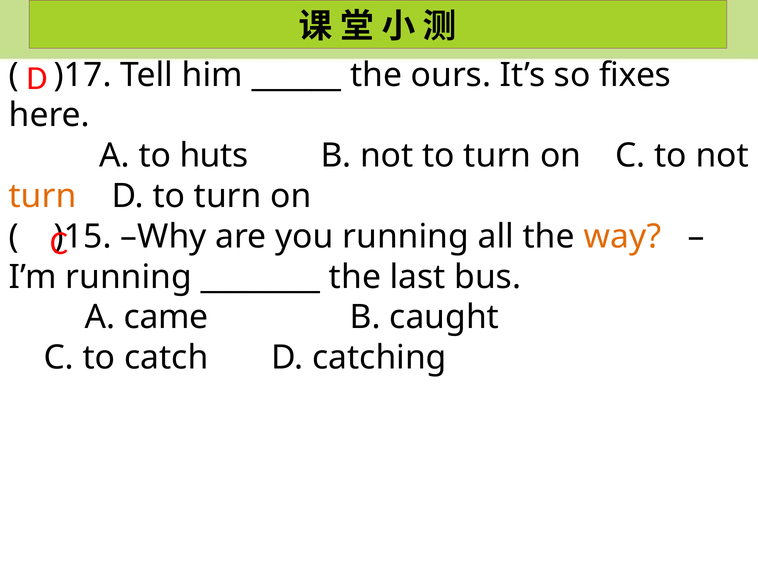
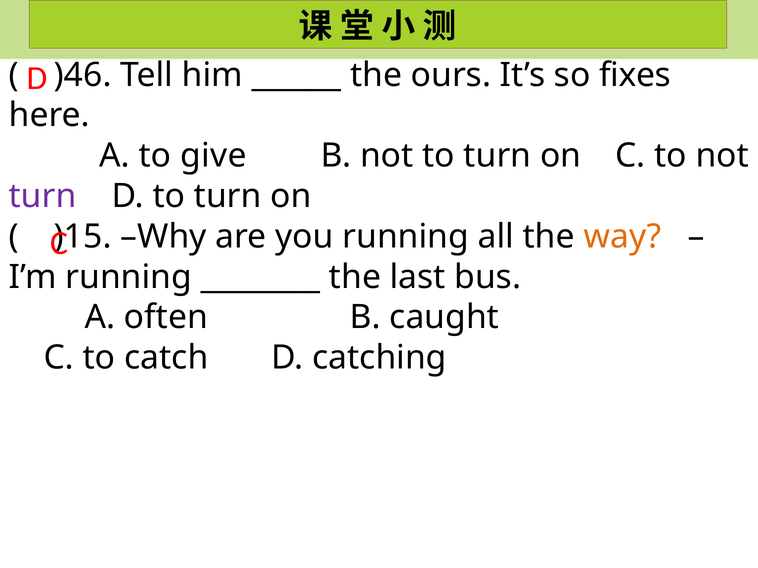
)17: )17 -> )46
huts: huts -> give
turn at (43, 196) colour: orange -> purple
came: came -> often
